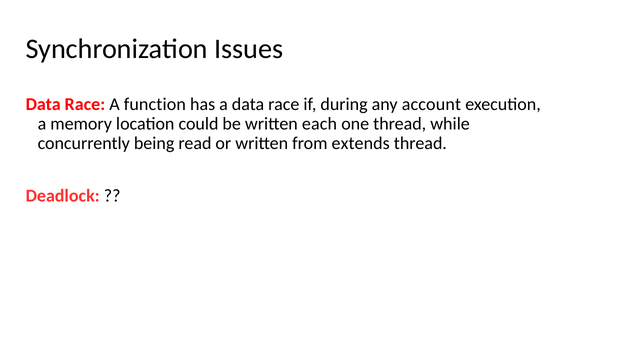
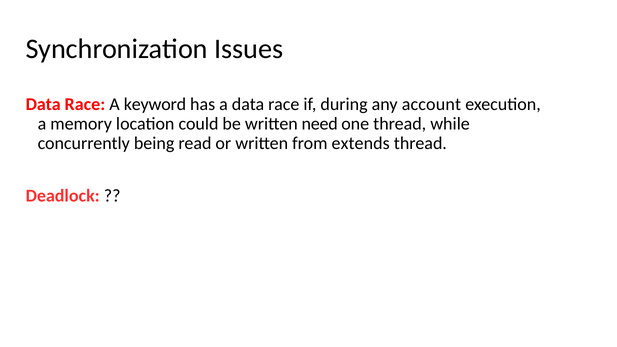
function: function -> keyword
each: each -> need
